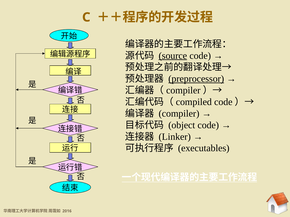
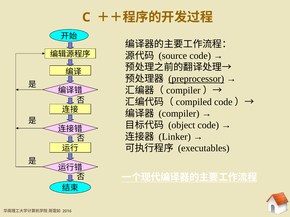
source underline: present -> none
